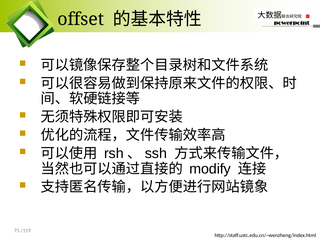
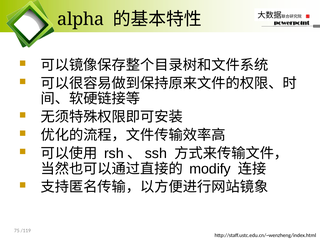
offset: offset -> alpha
